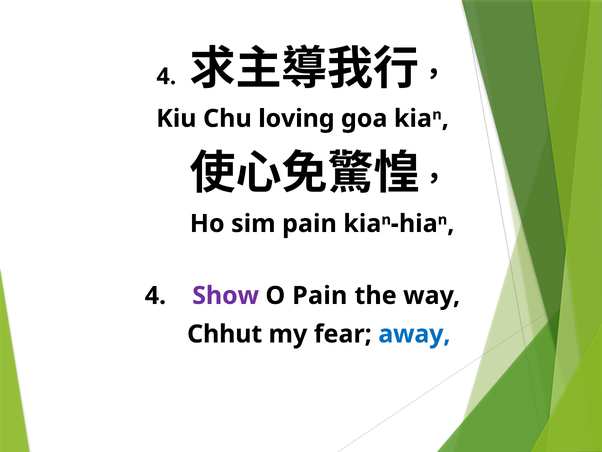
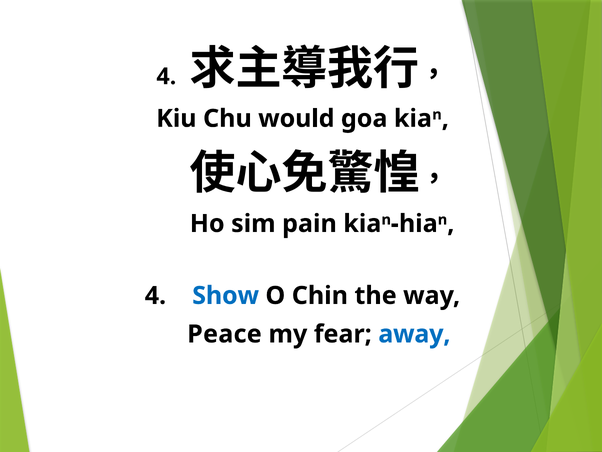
loving: loving -> would
Show colour: purple -> blue
O Pain: Pain -> Chin
Chhut: Chhut -> Peace
